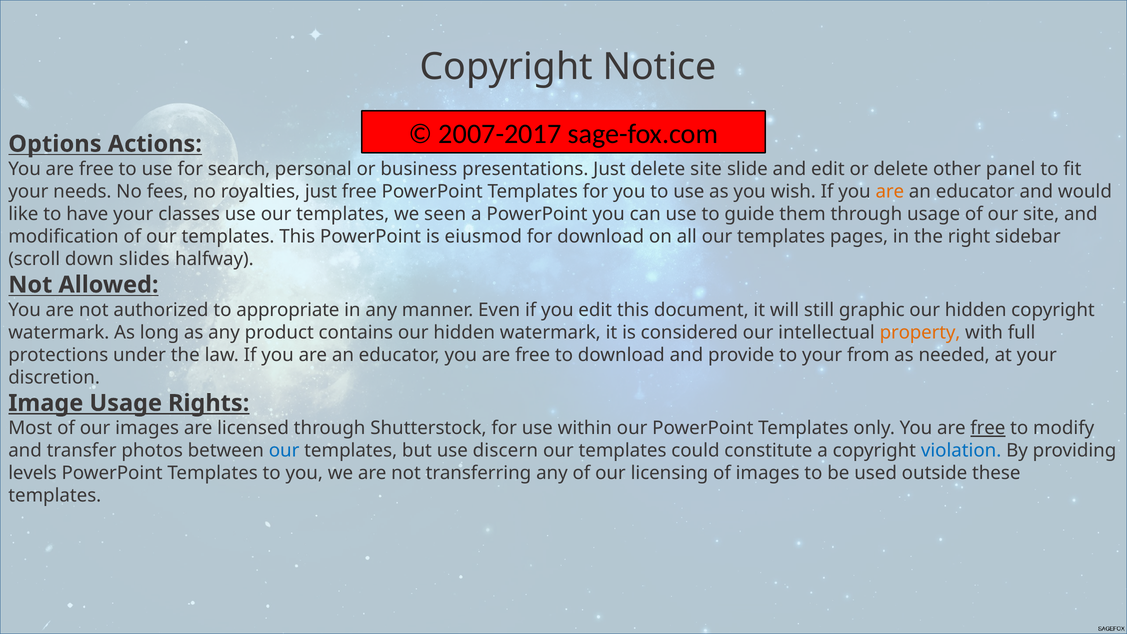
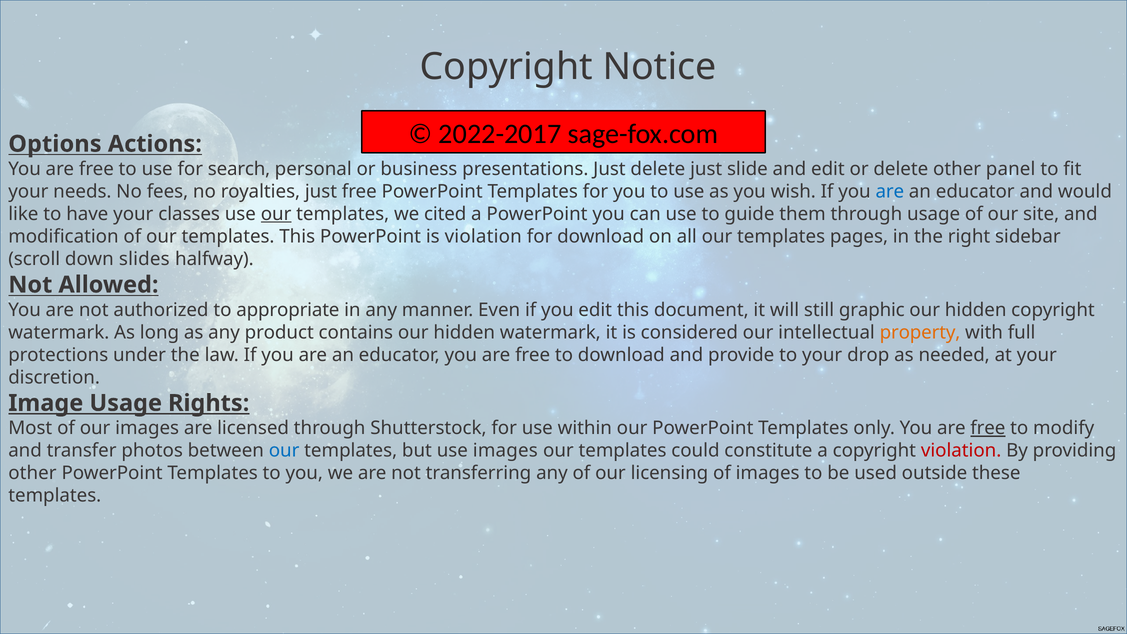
2007-2017: 2007-2017 -> 2022-2017
delete site: site -> just
are at (890, 192) colour: orange -> blue
our at (276, 214) underline: none -> present
seen: seen -> cited
is eiusmod: eiusmod -> violation
from: from -> drop
use discern: discern -> images
violation at (961, 451) colour: blue -> red
levels at (33, 473): levels -> other
